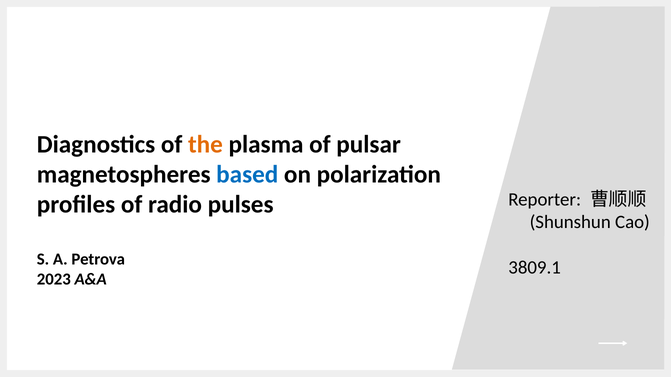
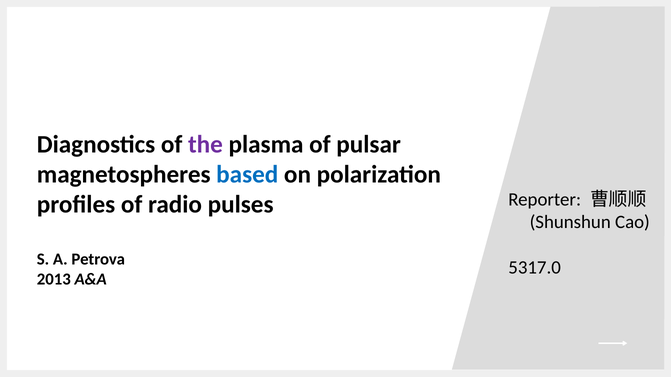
the colour: orange -> purple
3809.1: 3809.1 -> 5317.0
2023: 2023 -> 2013
